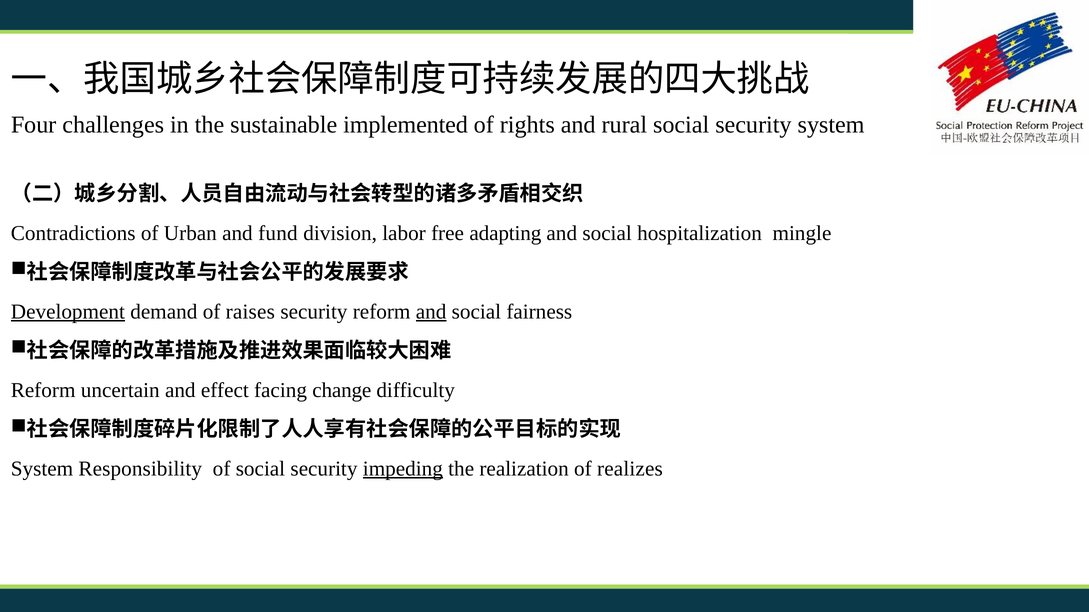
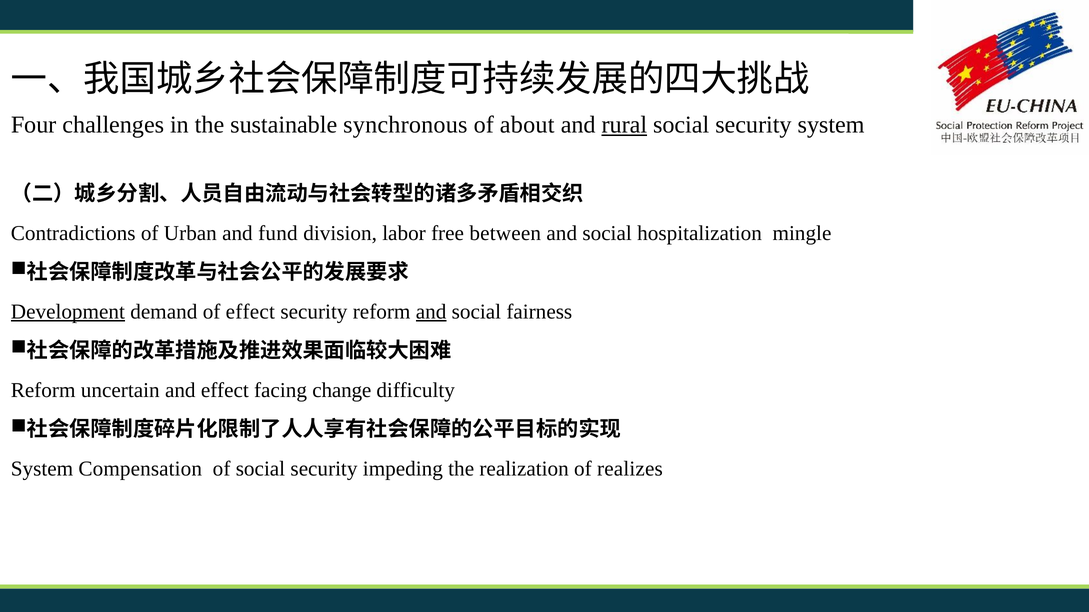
implemented: implemented -> synchronous
rights: rights -> about
rural underline: none -> present
adapting: adapting -> between
of raises: raises -> effect
Responsibility: Responsibility -> Compensation
impeding underline: present -> none
